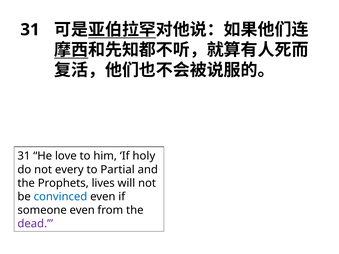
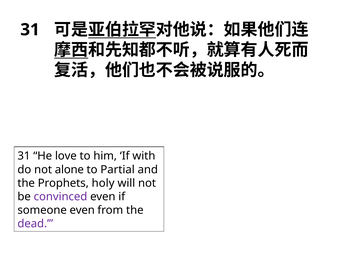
holy: holy -> with
every: every -> alone
lives: lives -> holy
convinced colour: blue -> purple
